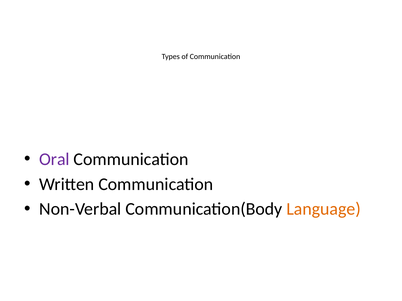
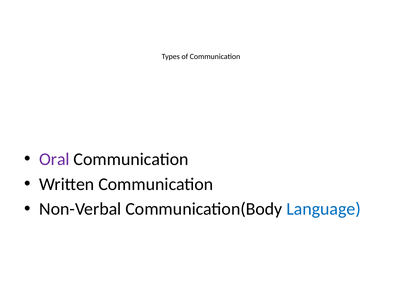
Language colour: orange -> blue
